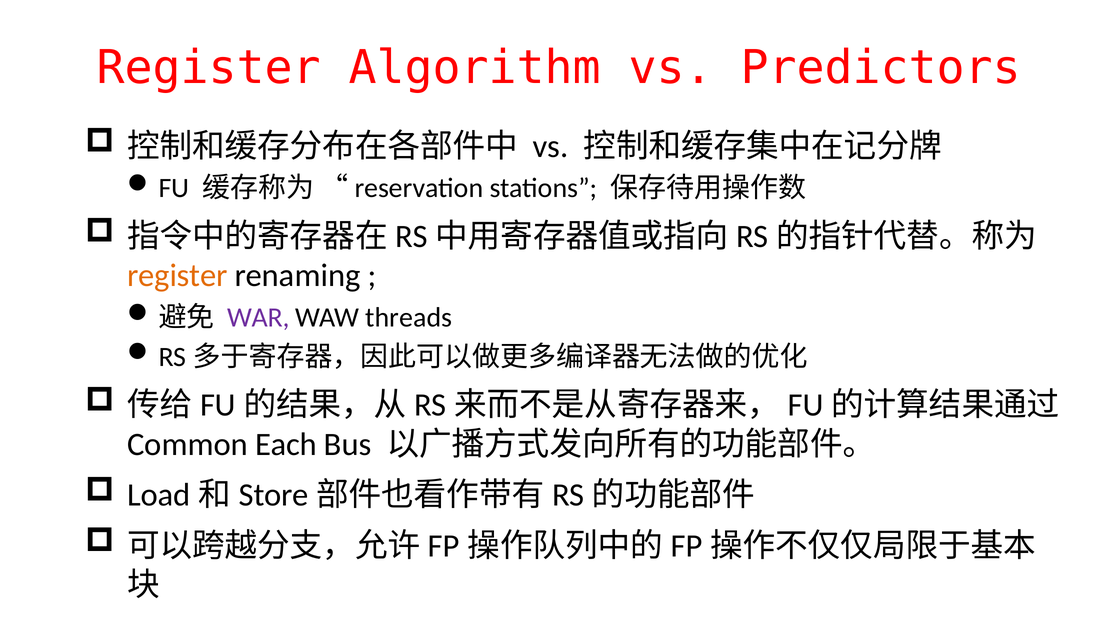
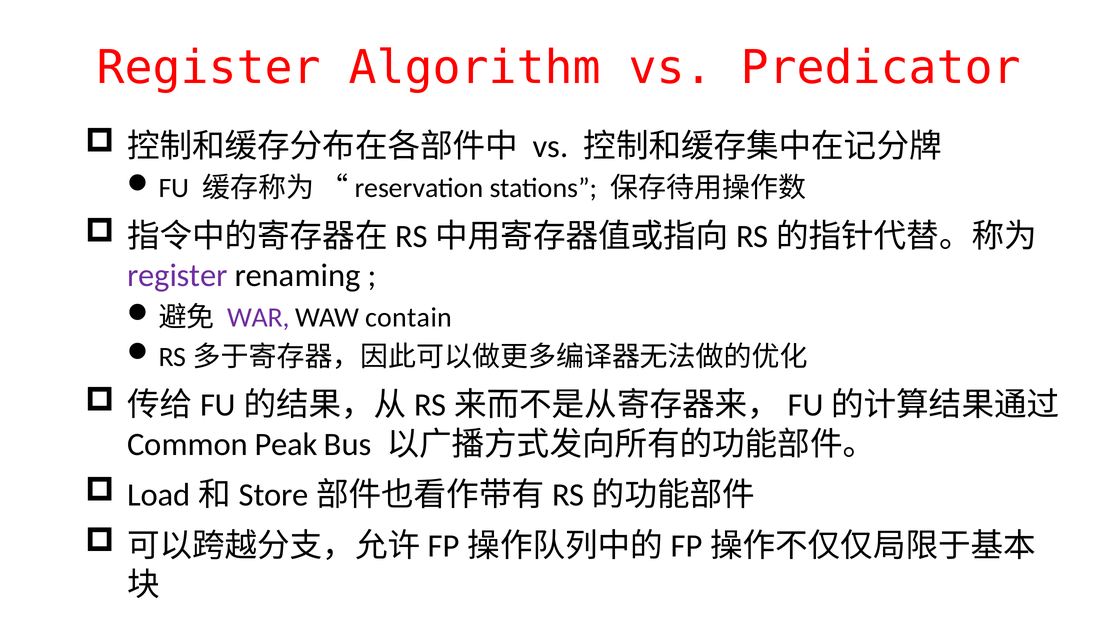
Predictors: Predictors -> Predicator
register at (177, 276) colour: orange -> purple
threads: threads -> contain
Each: Each -> Peak
